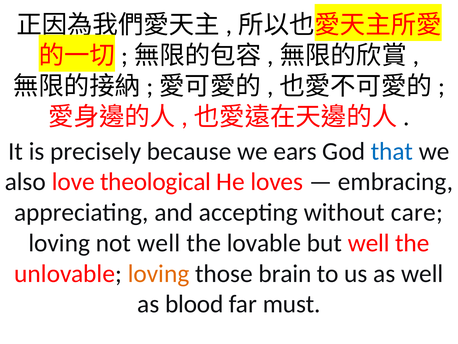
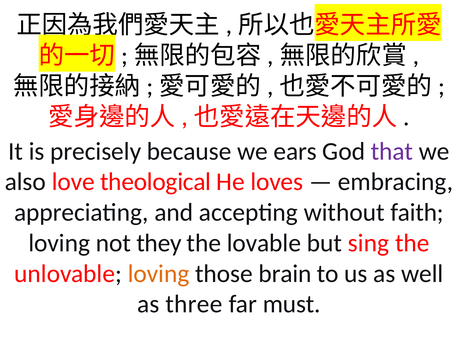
that colour: blue -> purple
care: care -> faith
not well: well -> they
but well: well -> sing
blood: blood -> three
